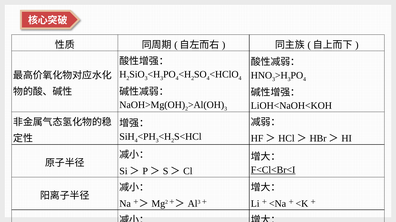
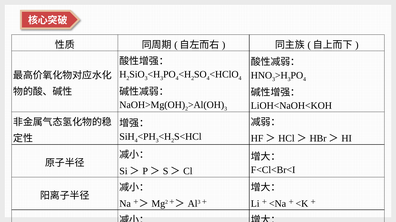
F<Cl<Br<I underline: present -> none
